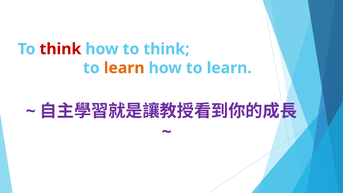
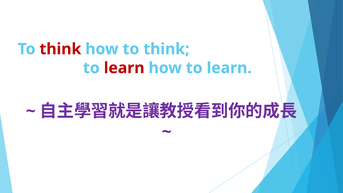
learn at (124, 68) colour: orange -> red
